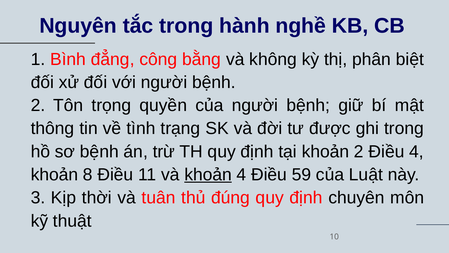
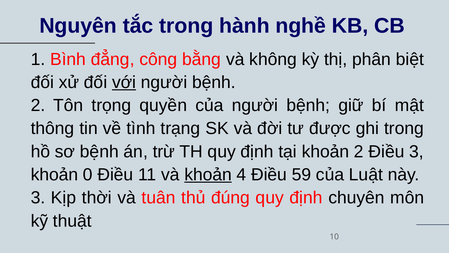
với underline: none -> present
Điều 4: 4 -> 3
8: 8 -> 0
